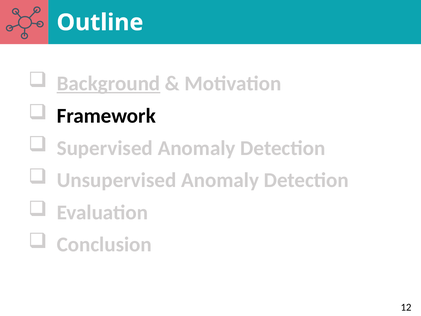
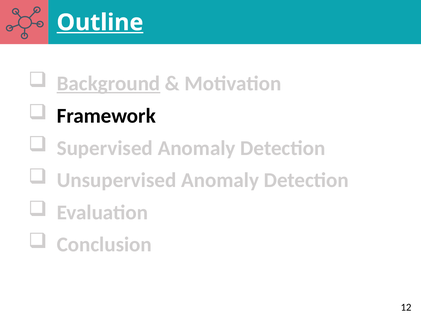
Outline underline: none -> present
